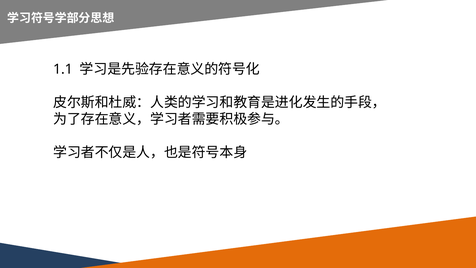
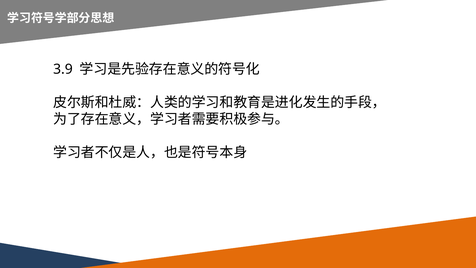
1.1: 1.1 -> 3.9
